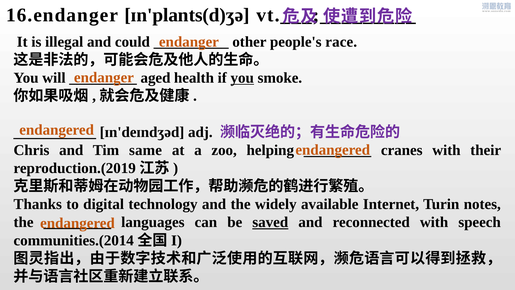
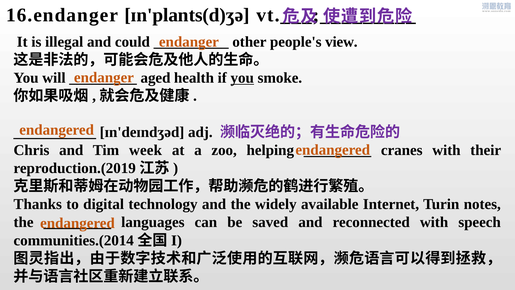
race: race -> view
same: same -> week
saved underline: present -> none
